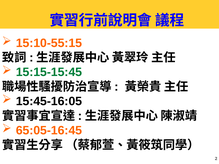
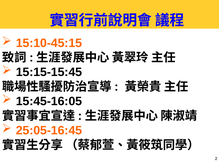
15:10-55:15: 15:10-55:15 -> 15:10-45:15
15:15-15:45 colour: green -> black
65:05-16:45: 65:05-16:45 -> 25:05-16:45
